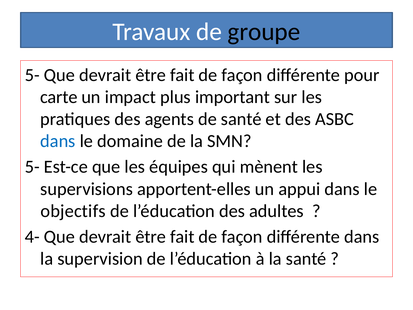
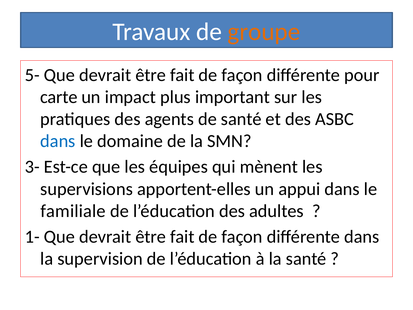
groupe colour: black -> orange
5- at (32, 167): 5- -> 3-
objectifs: objectifs -> familiale
4-: 4- -> 1-
